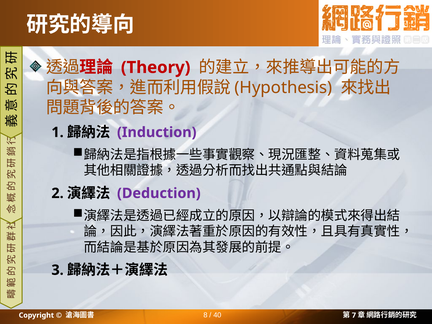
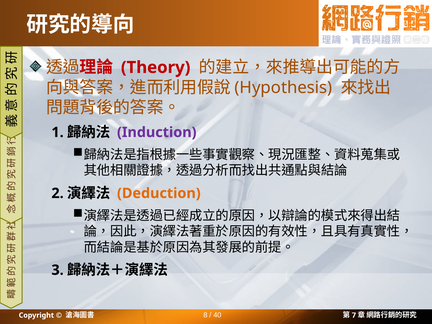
Deduction colour: purple -> orange
